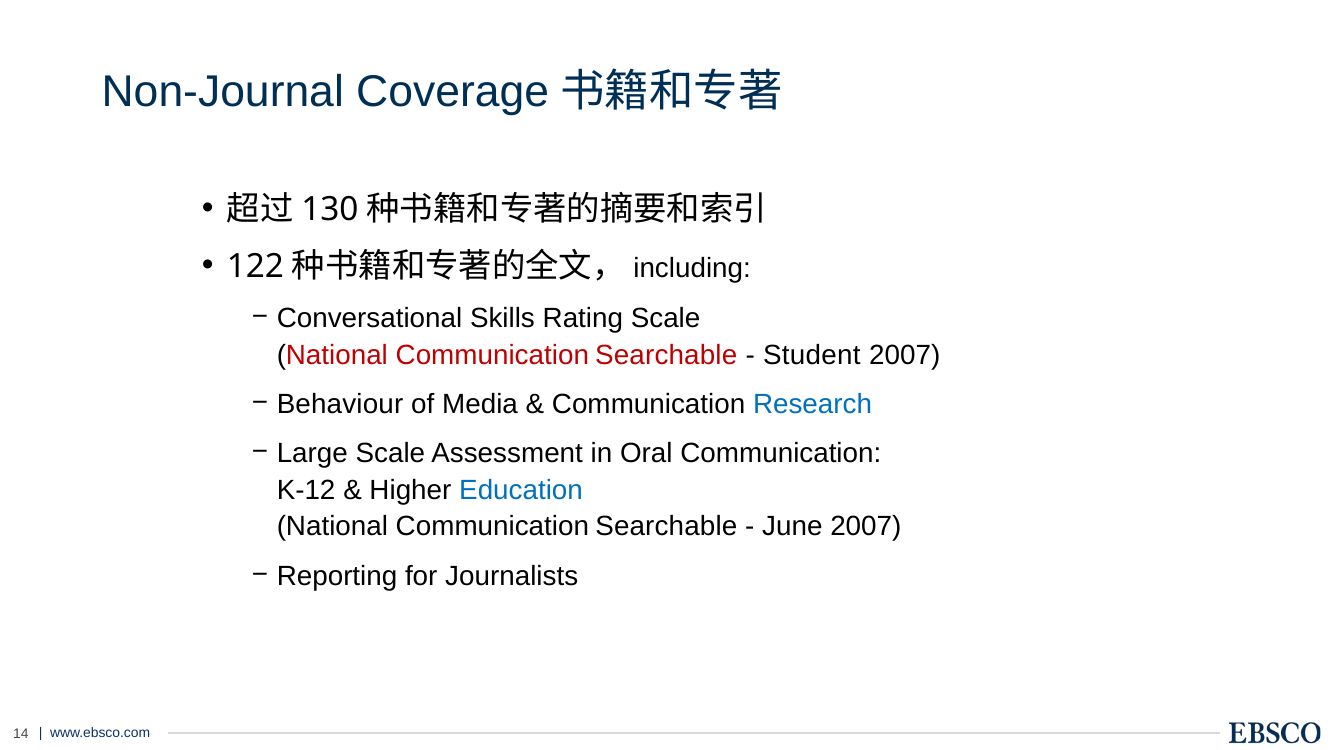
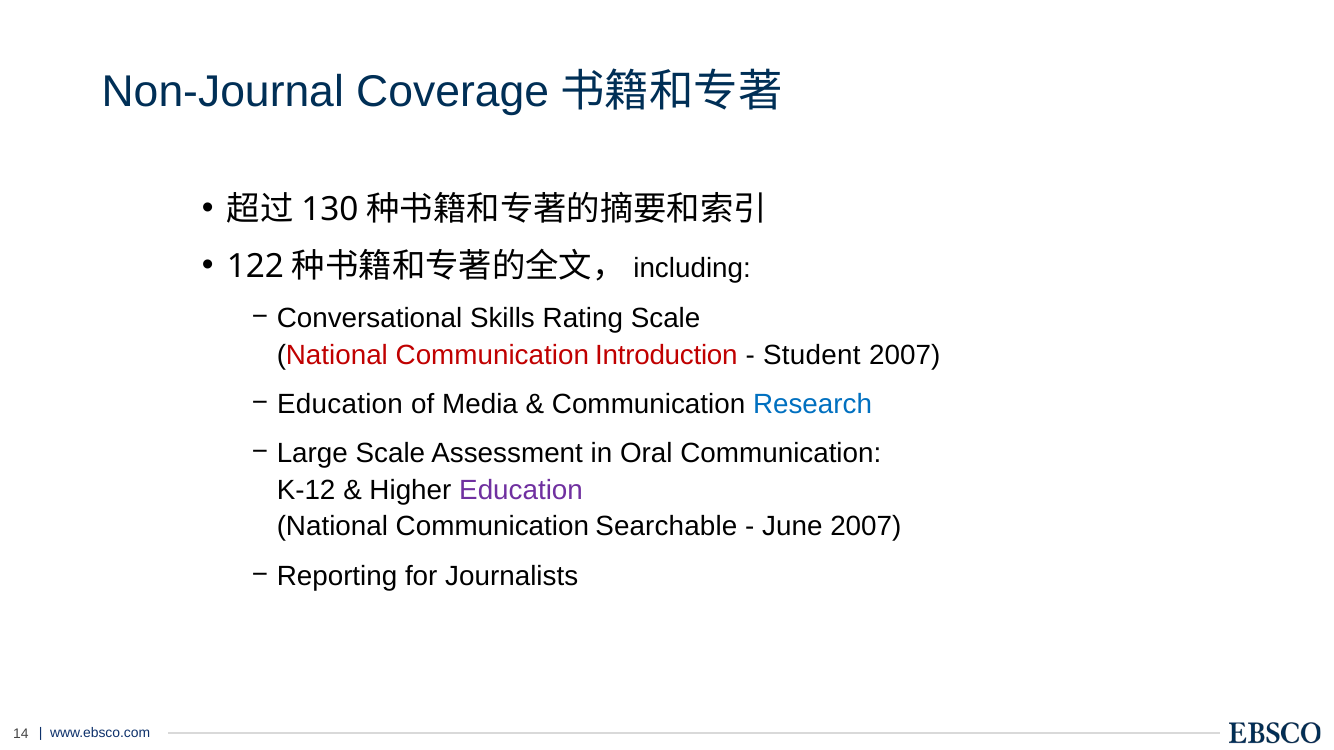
Searchable at (666, 355): Searchable -> Introduction
Behaviour at (340, 404): Behaviour -> Education
Education at (521, 490) colour: blue -> purple
